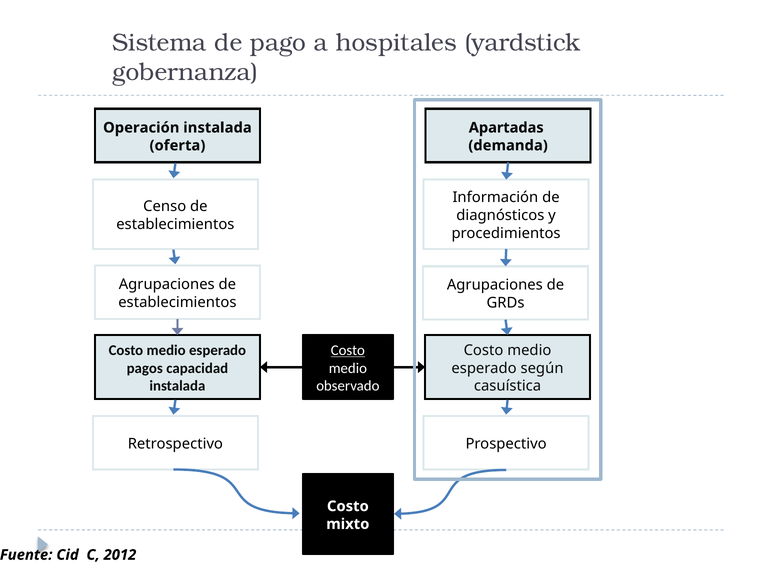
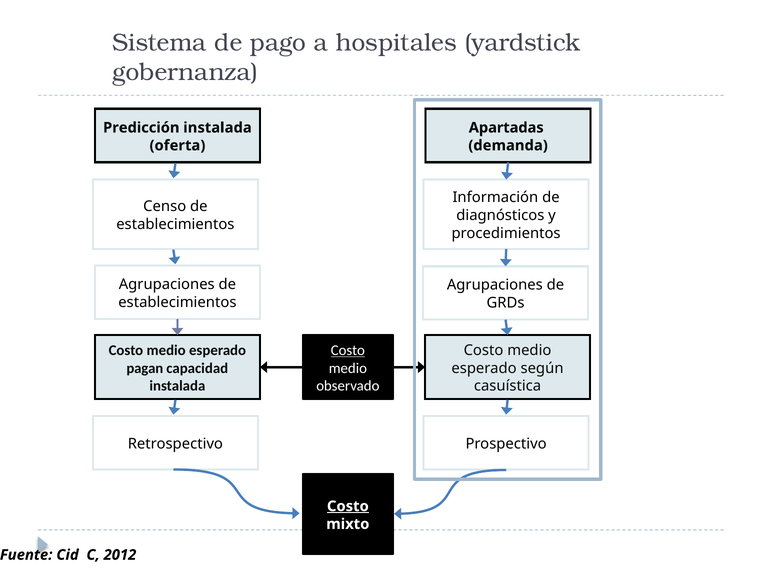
Operación: Operación -> Predicción
pagos: pagos -> pagan
Costo at (348, 506) underline: none -> present
